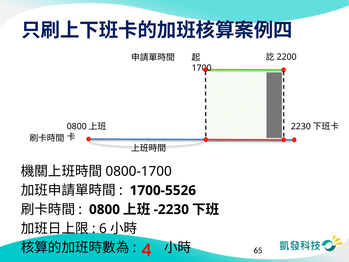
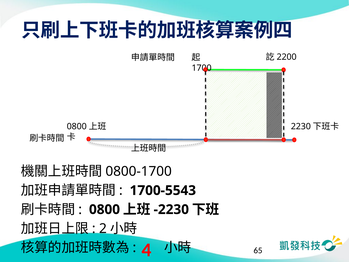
1700-5526: 1700-5526 -> 1700-5543
6: 6 -> 2
